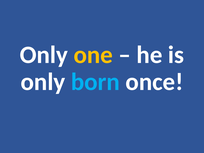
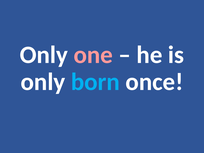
one colour: yellow -> pink
